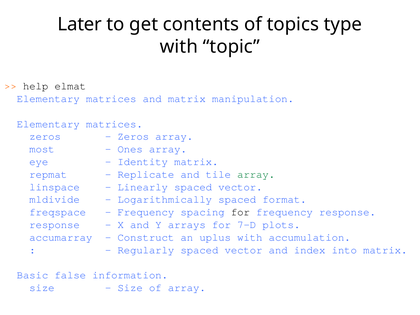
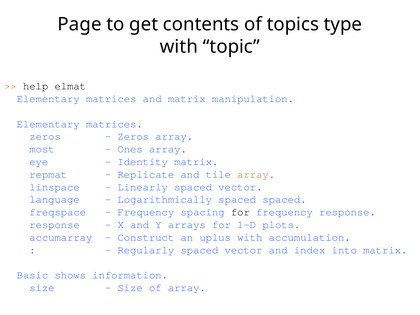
Later: Later -> Page
array at (256, 174) colour: green -> orange
mldivide: mldivide -> language
spaced format: format -> spaced
7-D: 7-D -> 1-D
false: false -> shows
